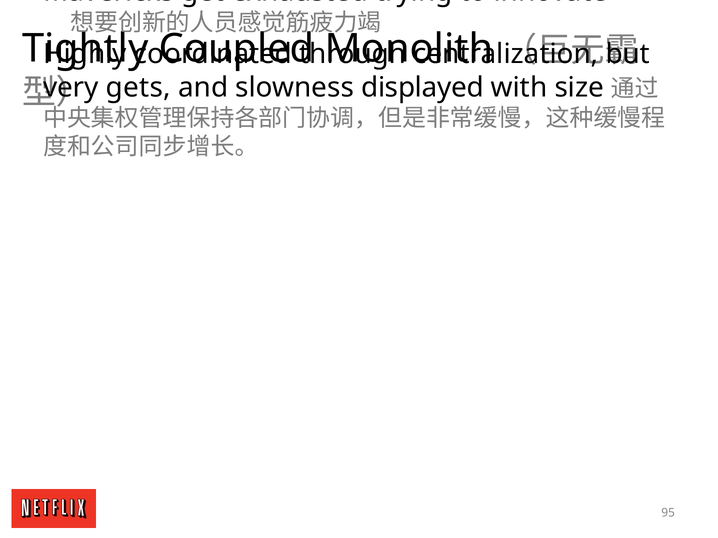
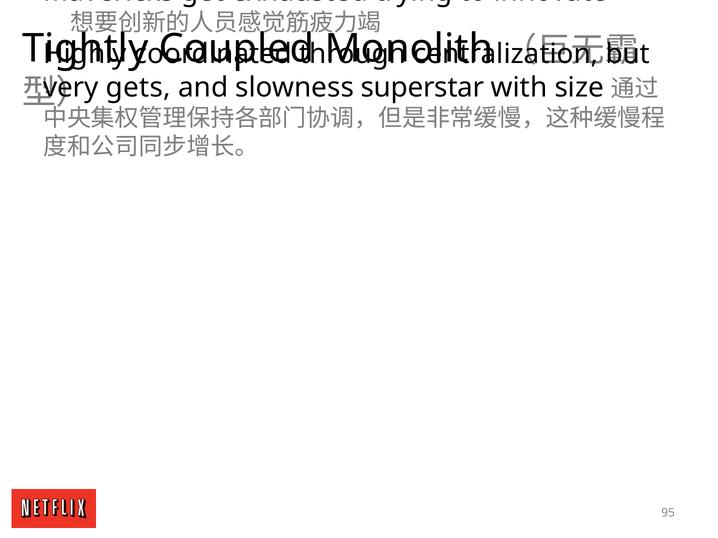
displayed: displayed -> superstar
